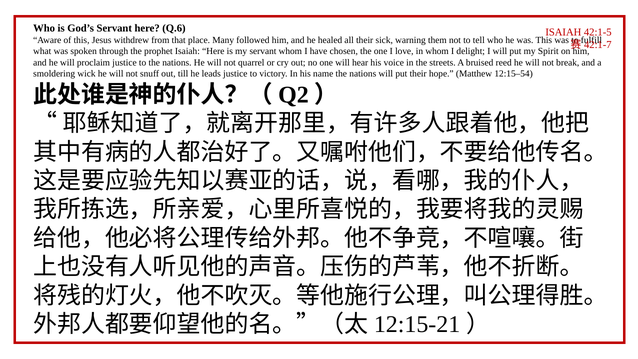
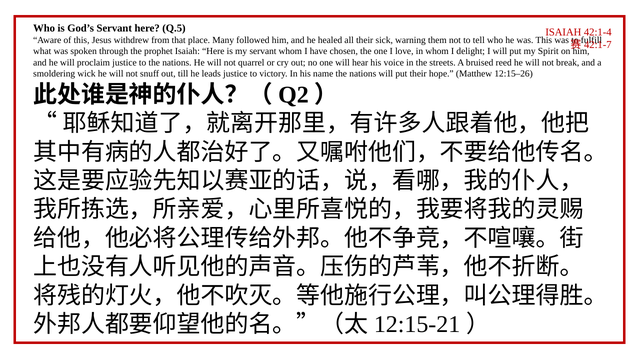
Q.6: Q.6 -> Q.5
42:1-5: 42:1-5 -> 42:1-4
12:15–54: 12:15–54 -> 12:15–26
